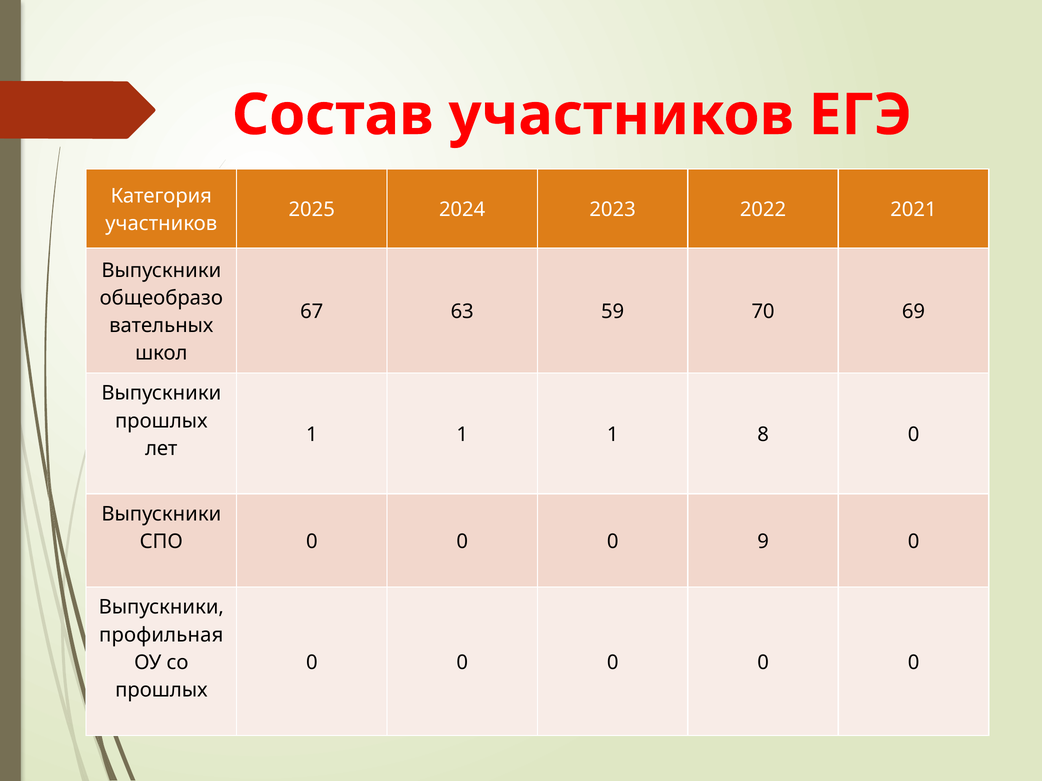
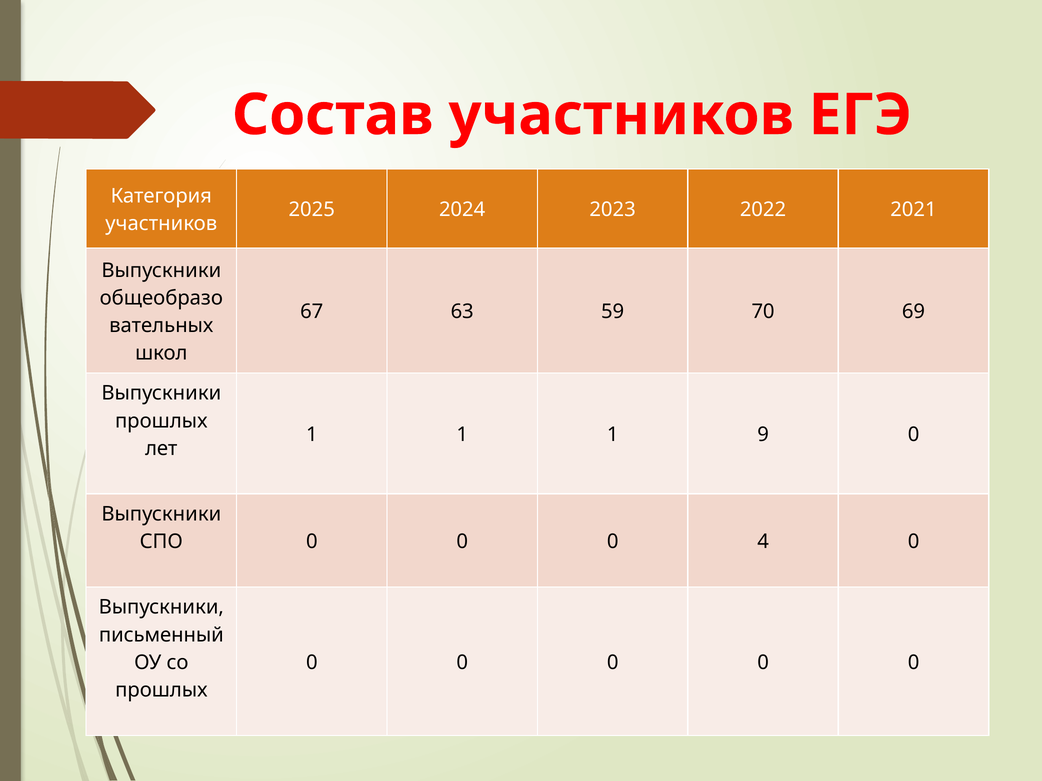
8: 8 -> 9
9: 9 -> 4
профильная: профильная -> письменный
